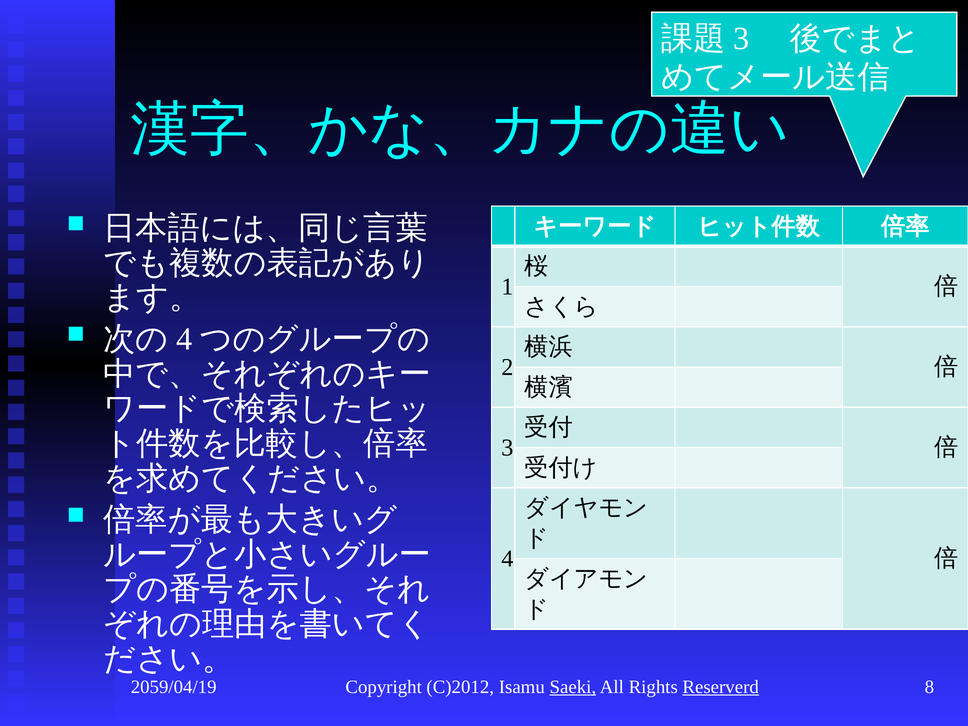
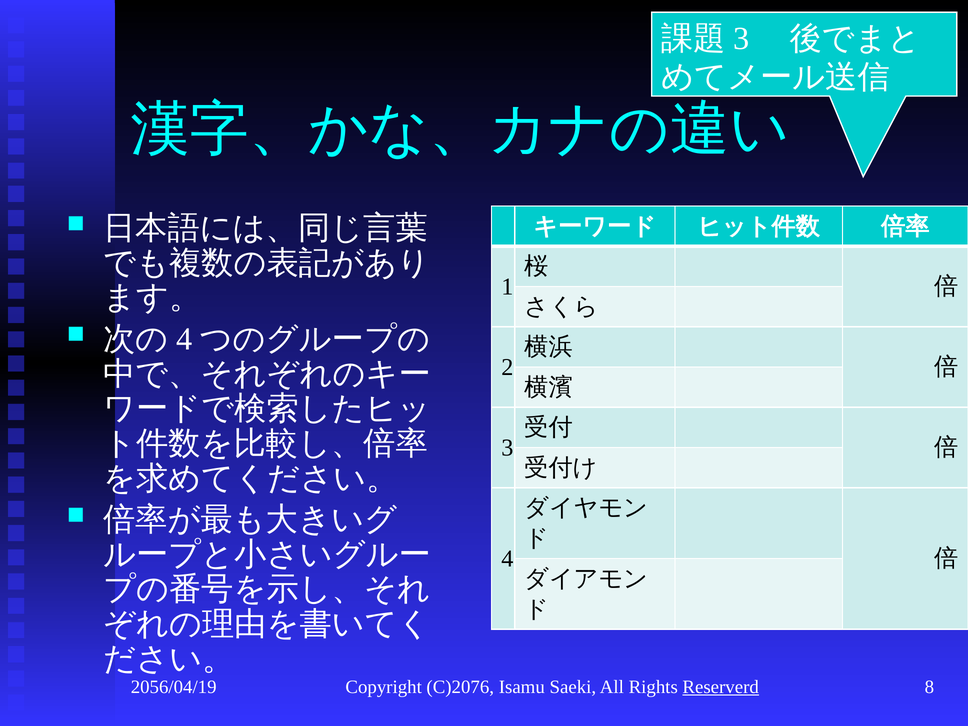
2059/04/19: 2059/04/19 -> 2056/04/19
C)2012: C)2012 -> C)2076
Saeki underline: present -> none
